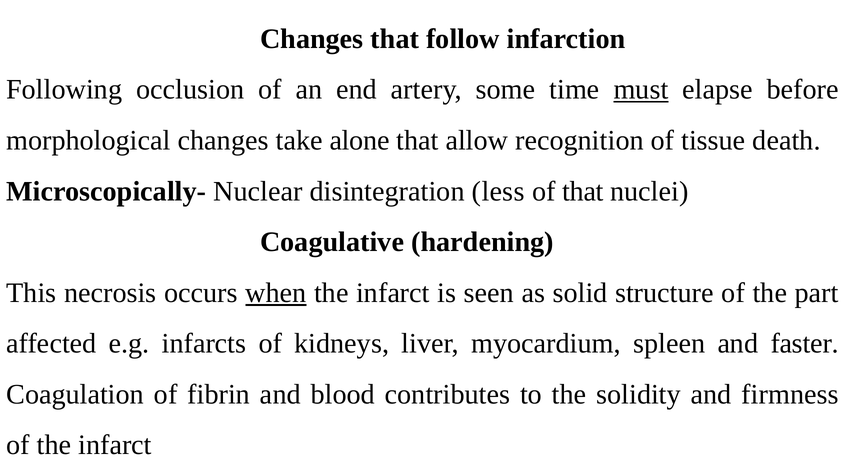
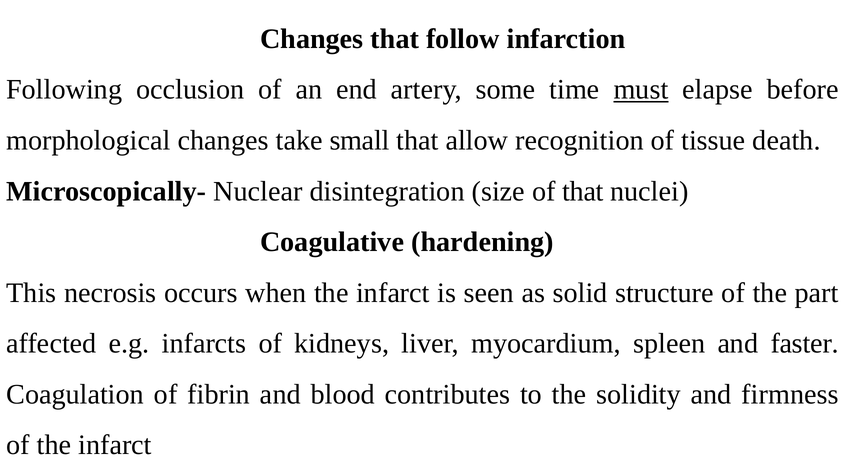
alone: alone -> small
less: less -> size
when underline: present -> none
